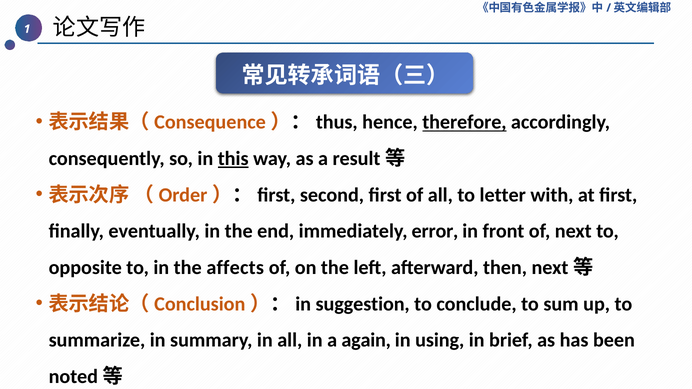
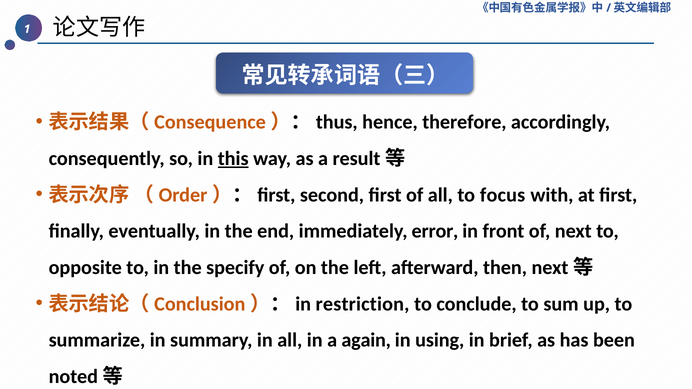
therefore underline: present -> none
letter: letter -> focus
affects: affects -> specify
suggestion: suggestion -> restriction
